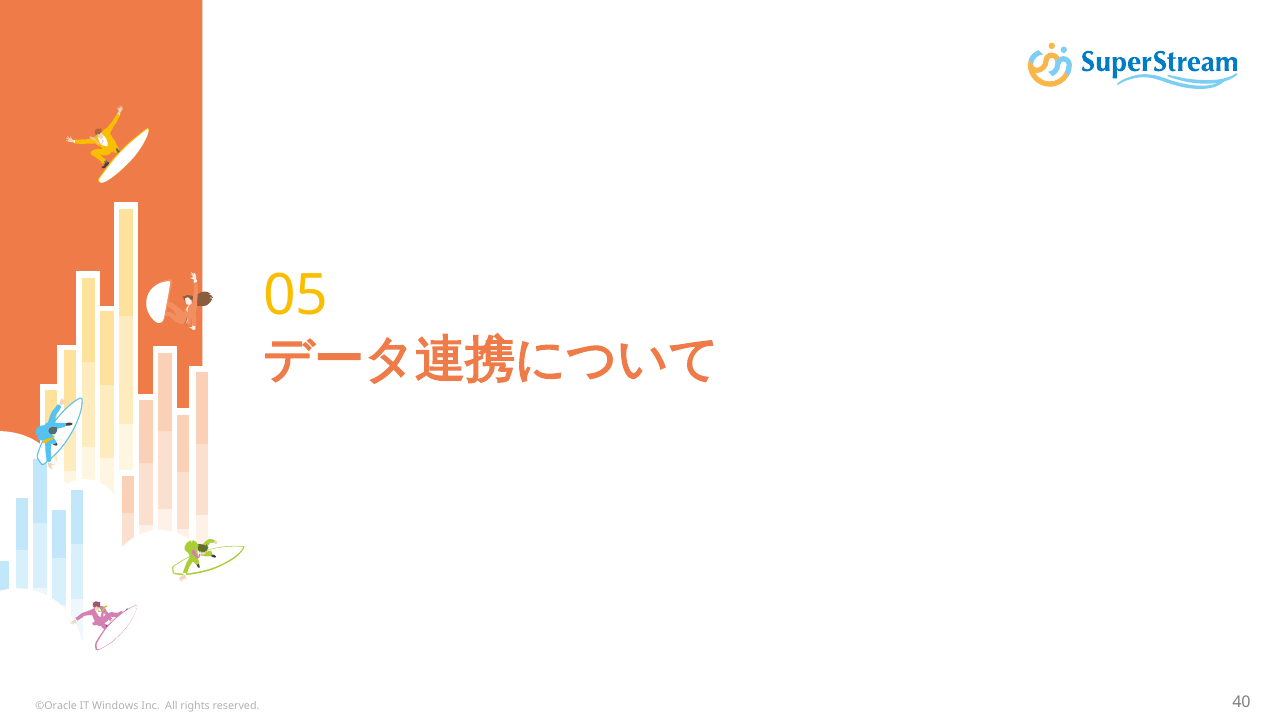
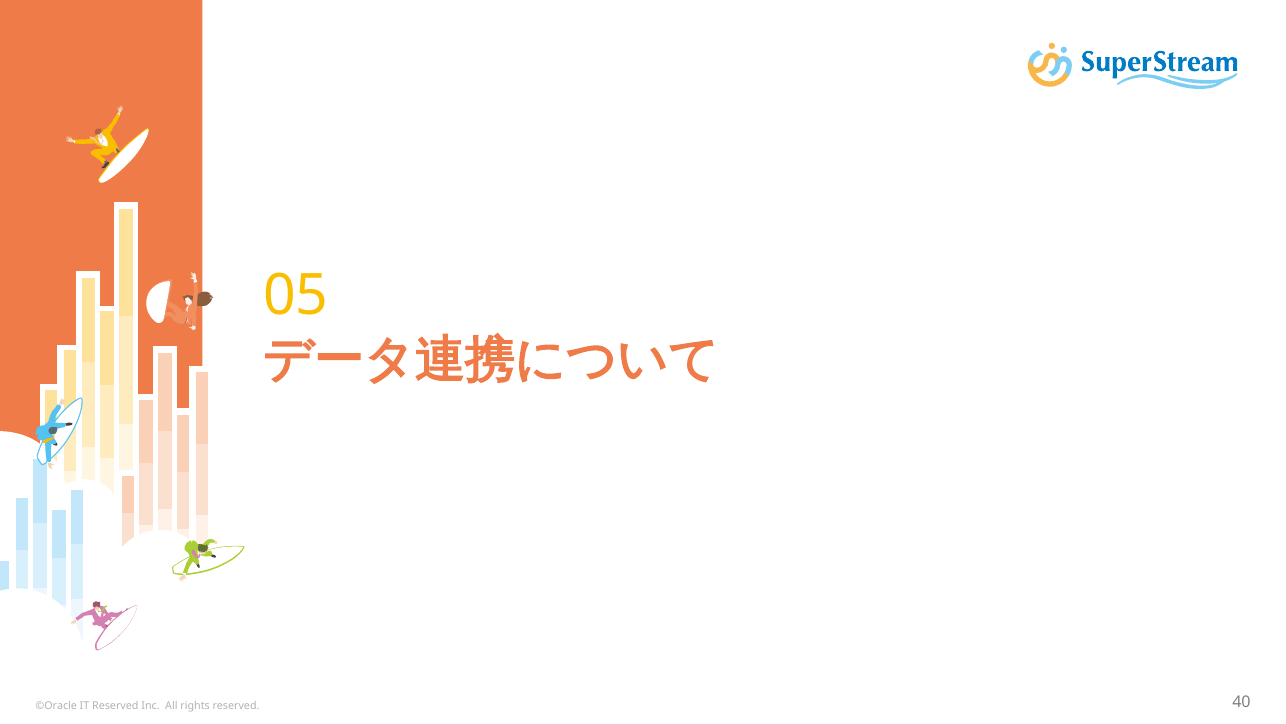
IT Windows: Windows -> Reserved
